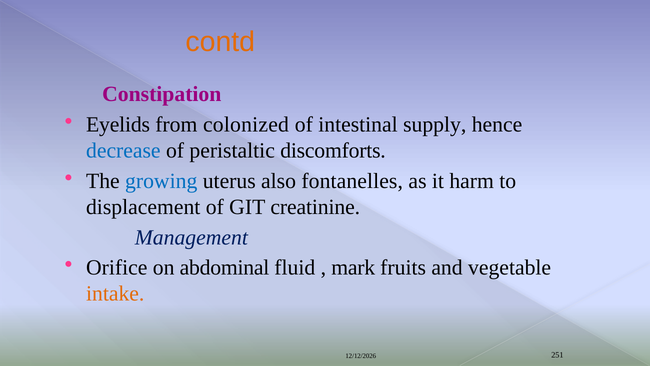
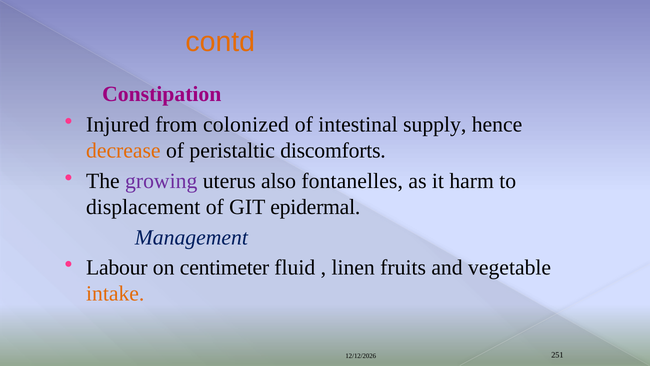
Eyelids: Eyelids -> Injured
decrease colour: blue -> orange
growing colour: blue -> purple
creatinine: creatinine -> epidermal
Orifice: Orifice -> Labour
abdominal: abdominal -> centimeter
mark: mark -> linen
